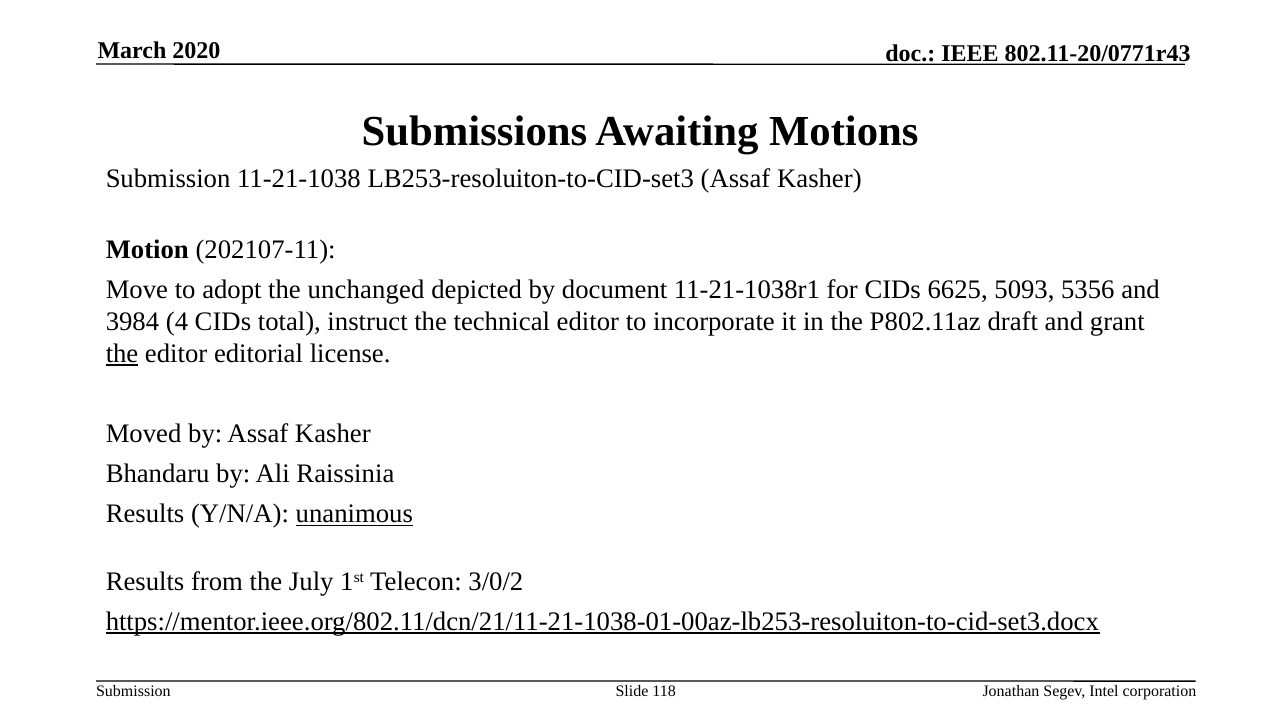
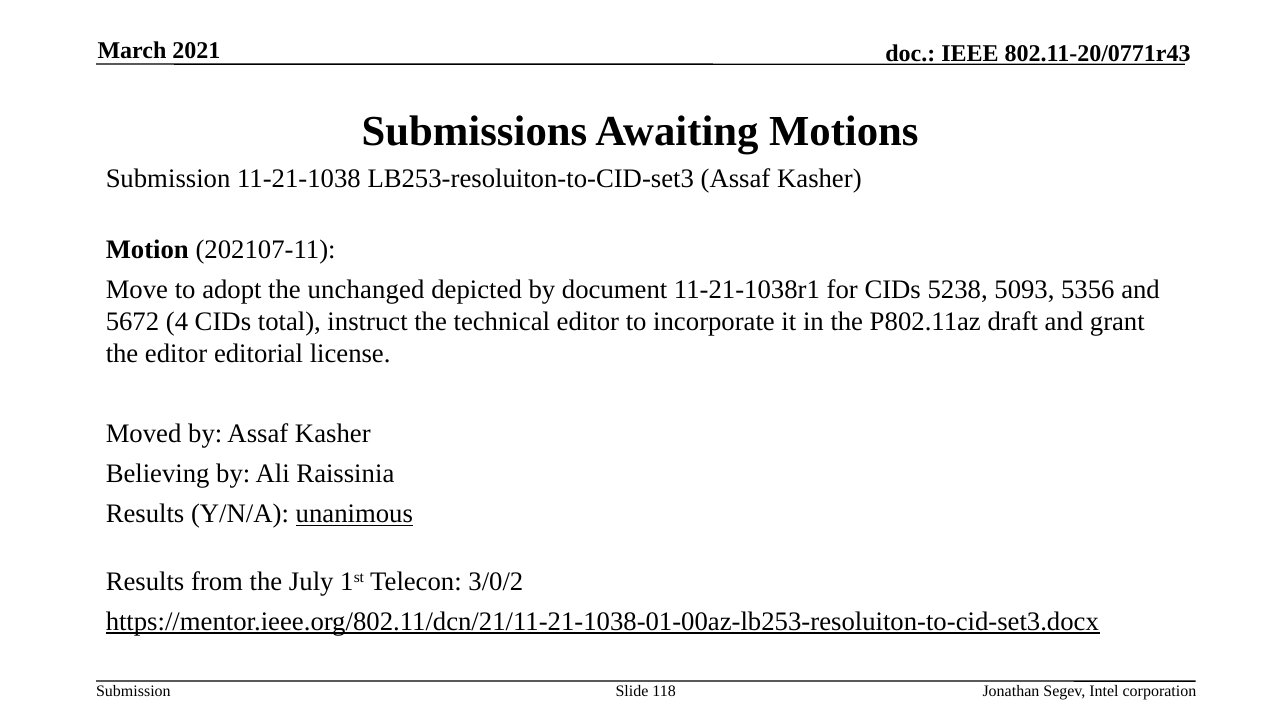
2020: 2020 -> 2021
6625: 6625 -> 5238
3984: 3984 -> 5672
the at (122, 353) underline: present -> none
Bhandaru: Bhandaru -> Believing
